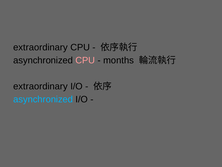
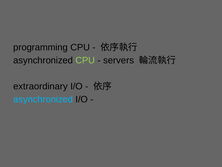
extraordinary at (41, 47): extraordinary -> programming
CPU at (85, 60) colour: pink -> light green
months: months -> servers
